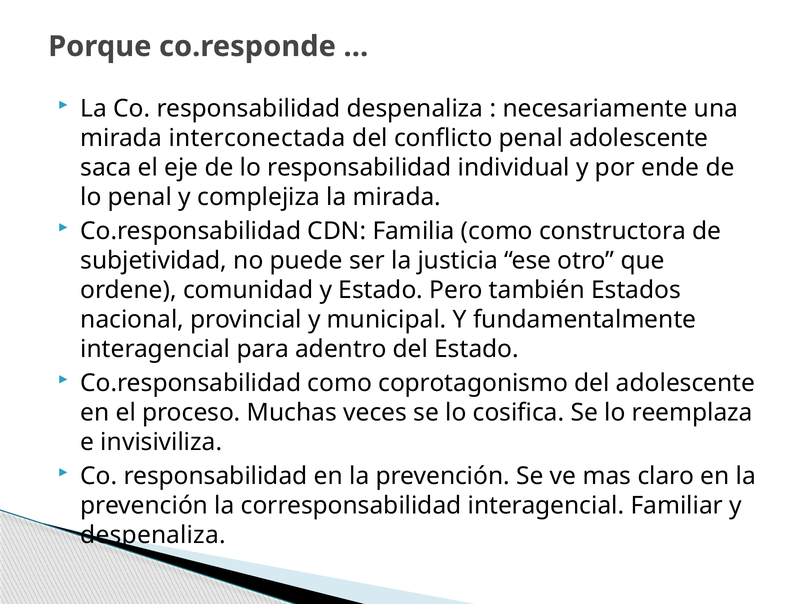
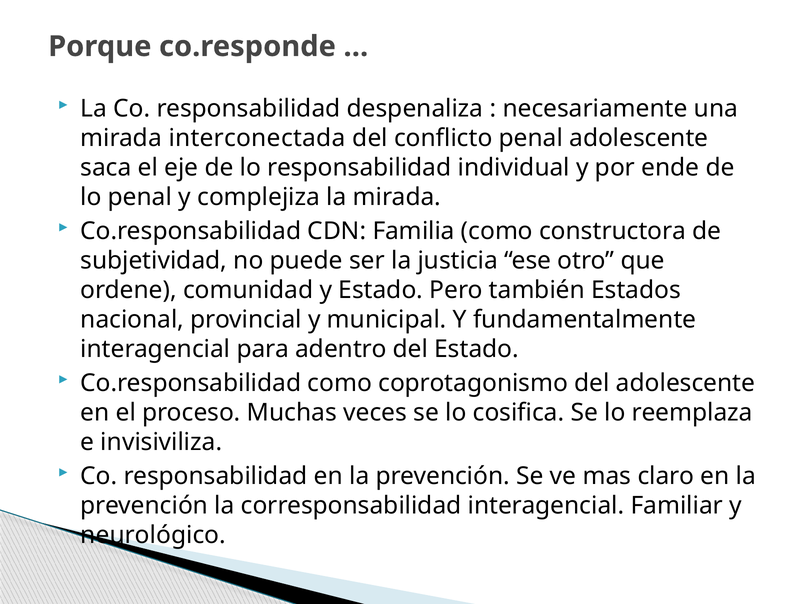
despenaliza at (153, 535): despenaliza -> neurológico
